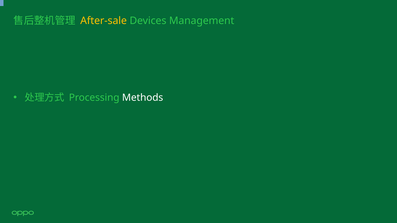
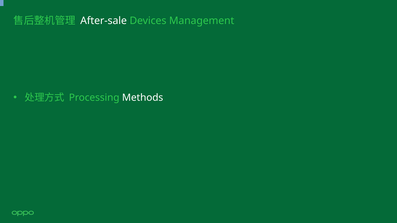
After-sale colour: yellow -> white
